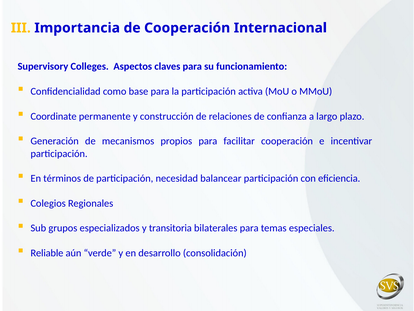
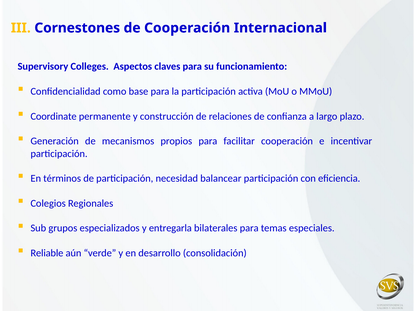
Importancia: Importancia -> Cornestones
transitoria: transitoria -> entregarla
